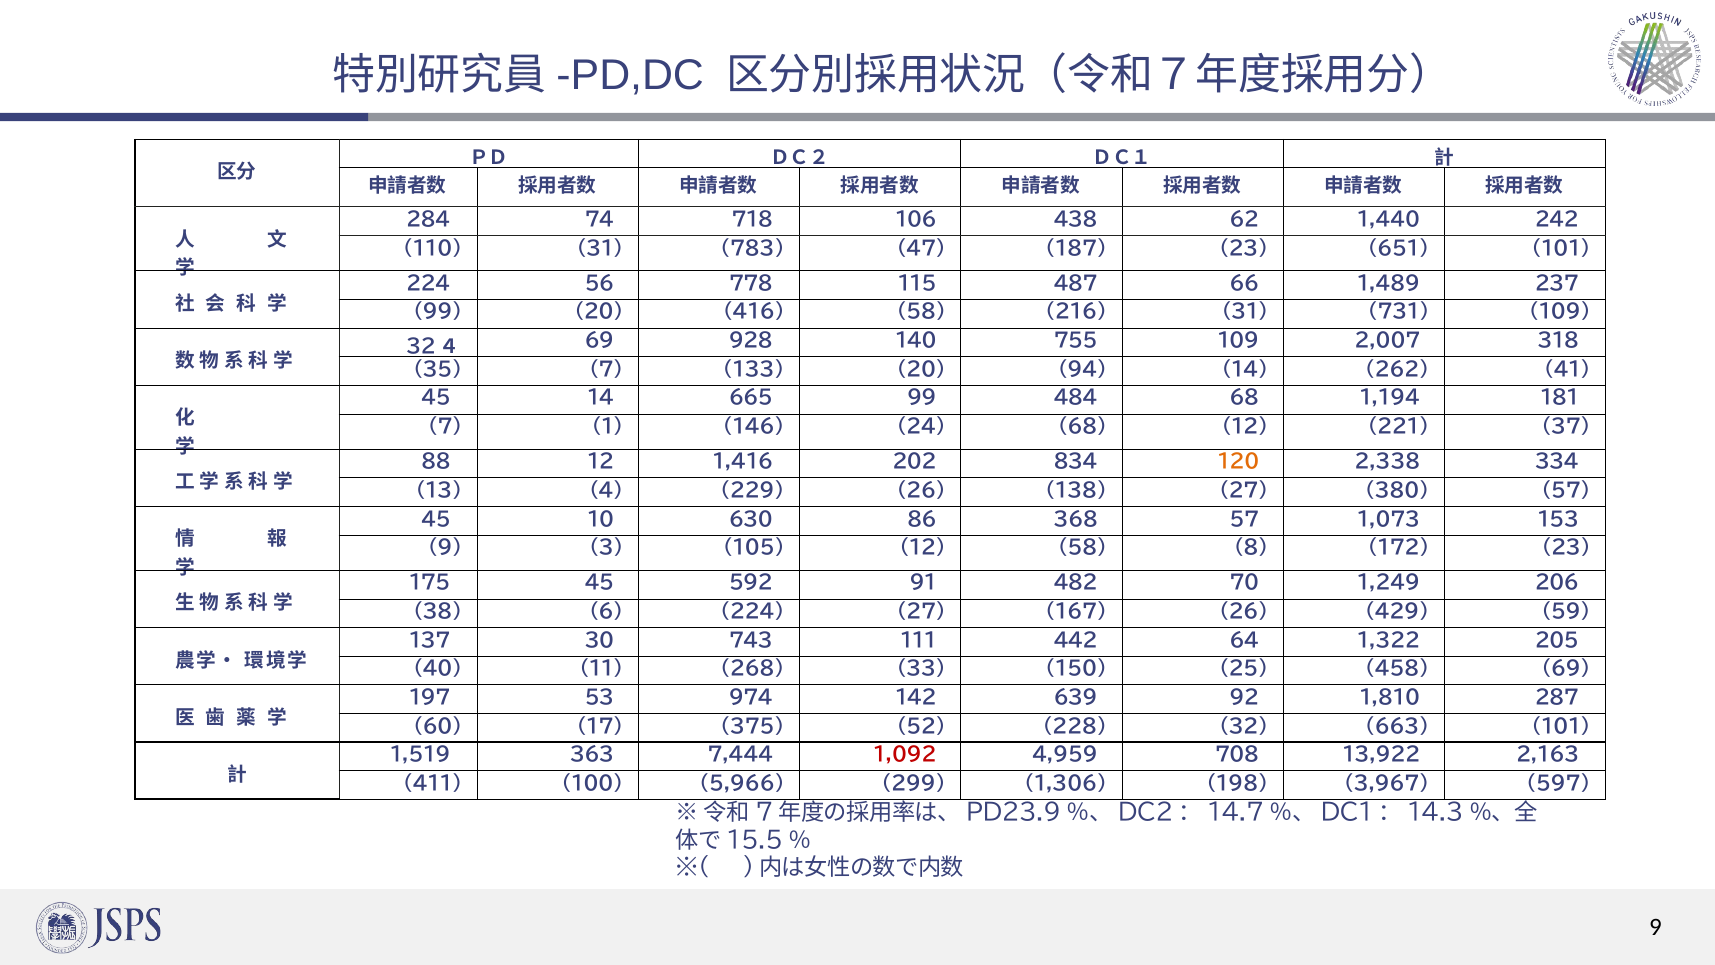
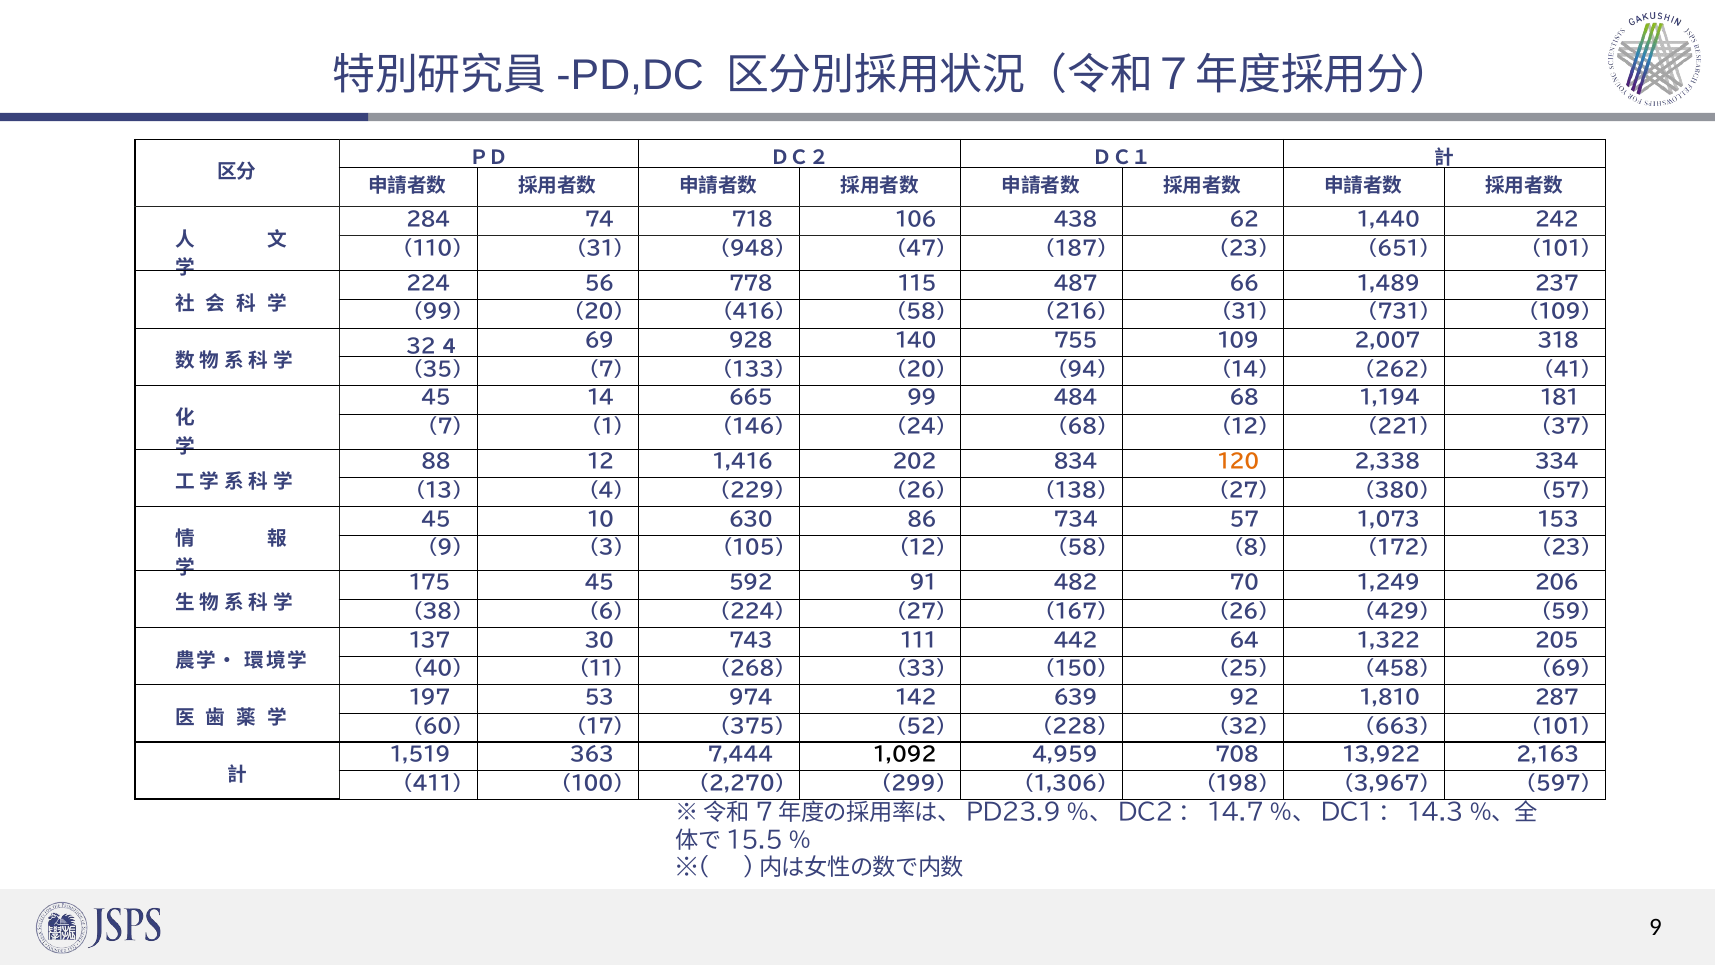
783: 783 -> 948
368: 368 -> 734
1,092 colour: red -> black
5,966: 5,966 -> 2,270
